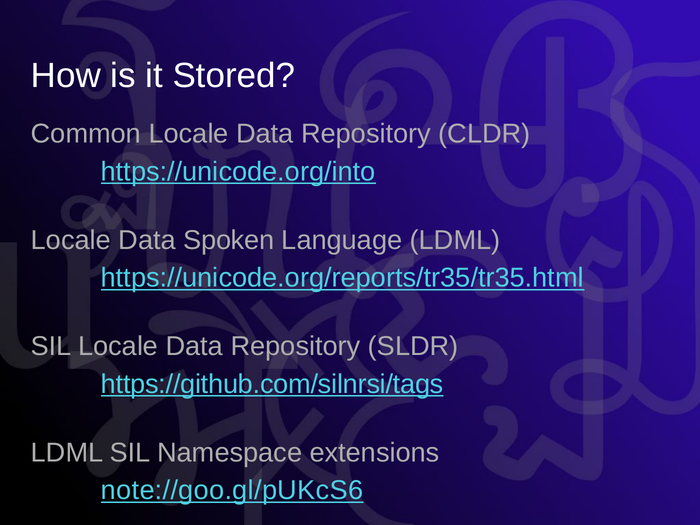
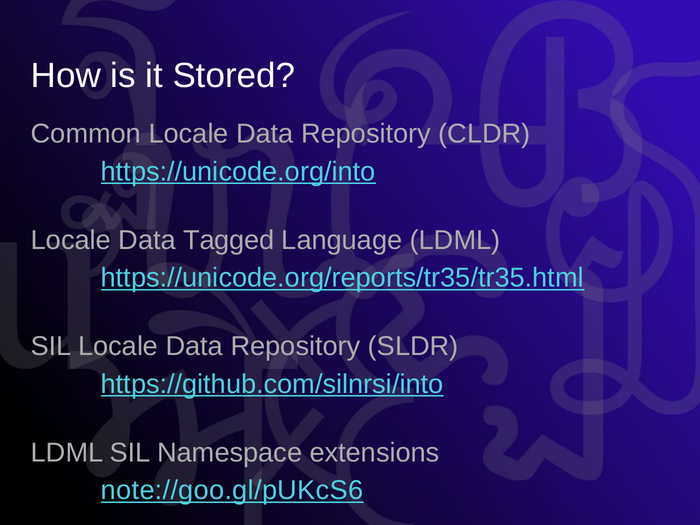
Spoken: Spoken -> Tagged
https://github.com/silnrsi/tags: https://github.com/silnrsi/tags -> https://github.com/silnrsi/into
